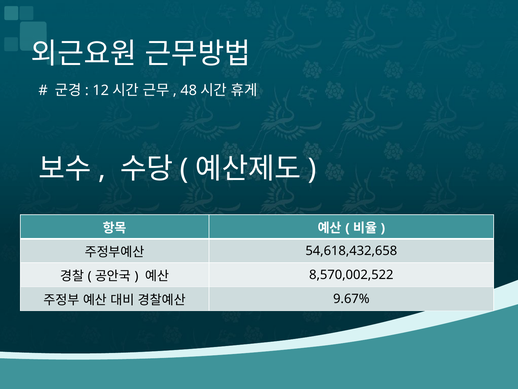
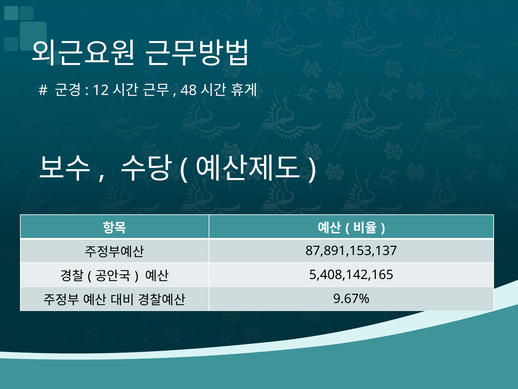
54,618,432,658: 54,618,432,658 -> 87,891,153,137
8,570,002,522: 8,570,002,522 -> 5,408,142,165
